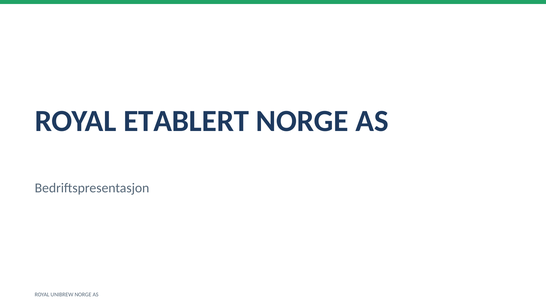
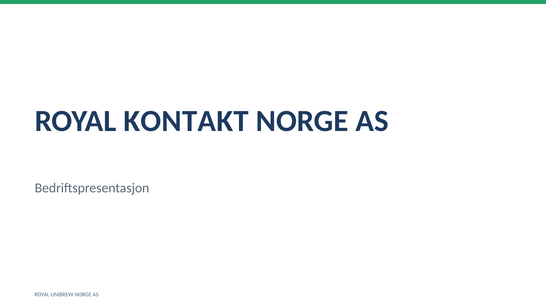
ETABLERT: ETABLERT -> KONTAKT
